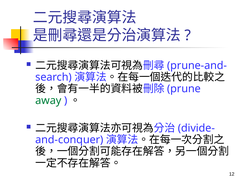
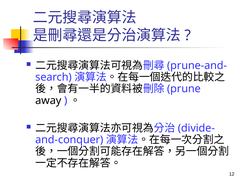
away colour: green -> black
